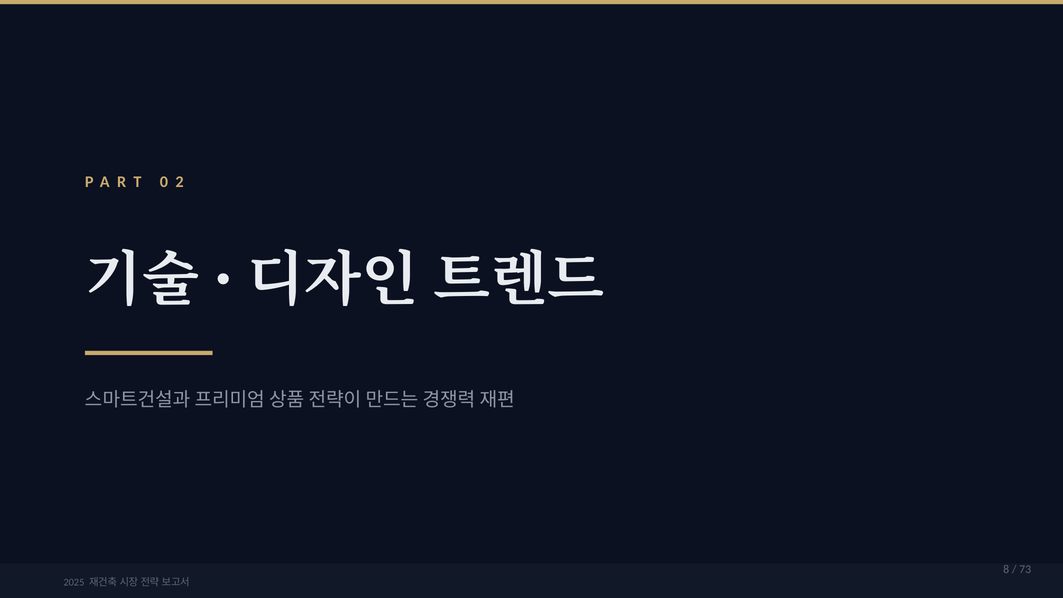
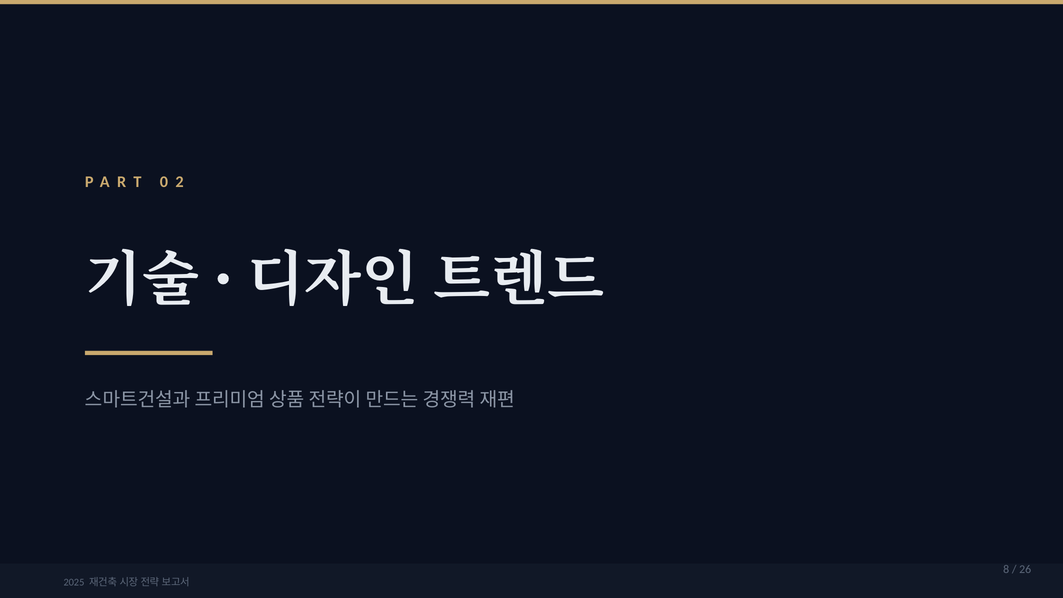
73: 73 -> 26
